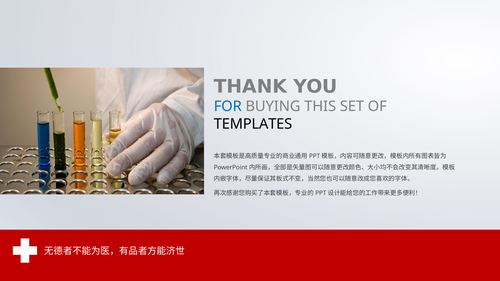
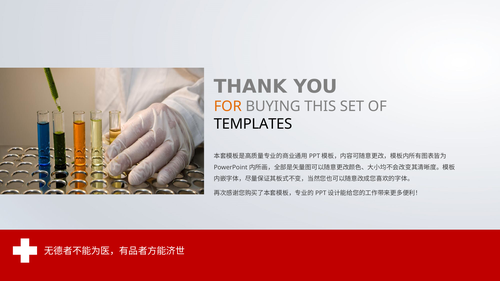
FOR colour: blue -> orange
